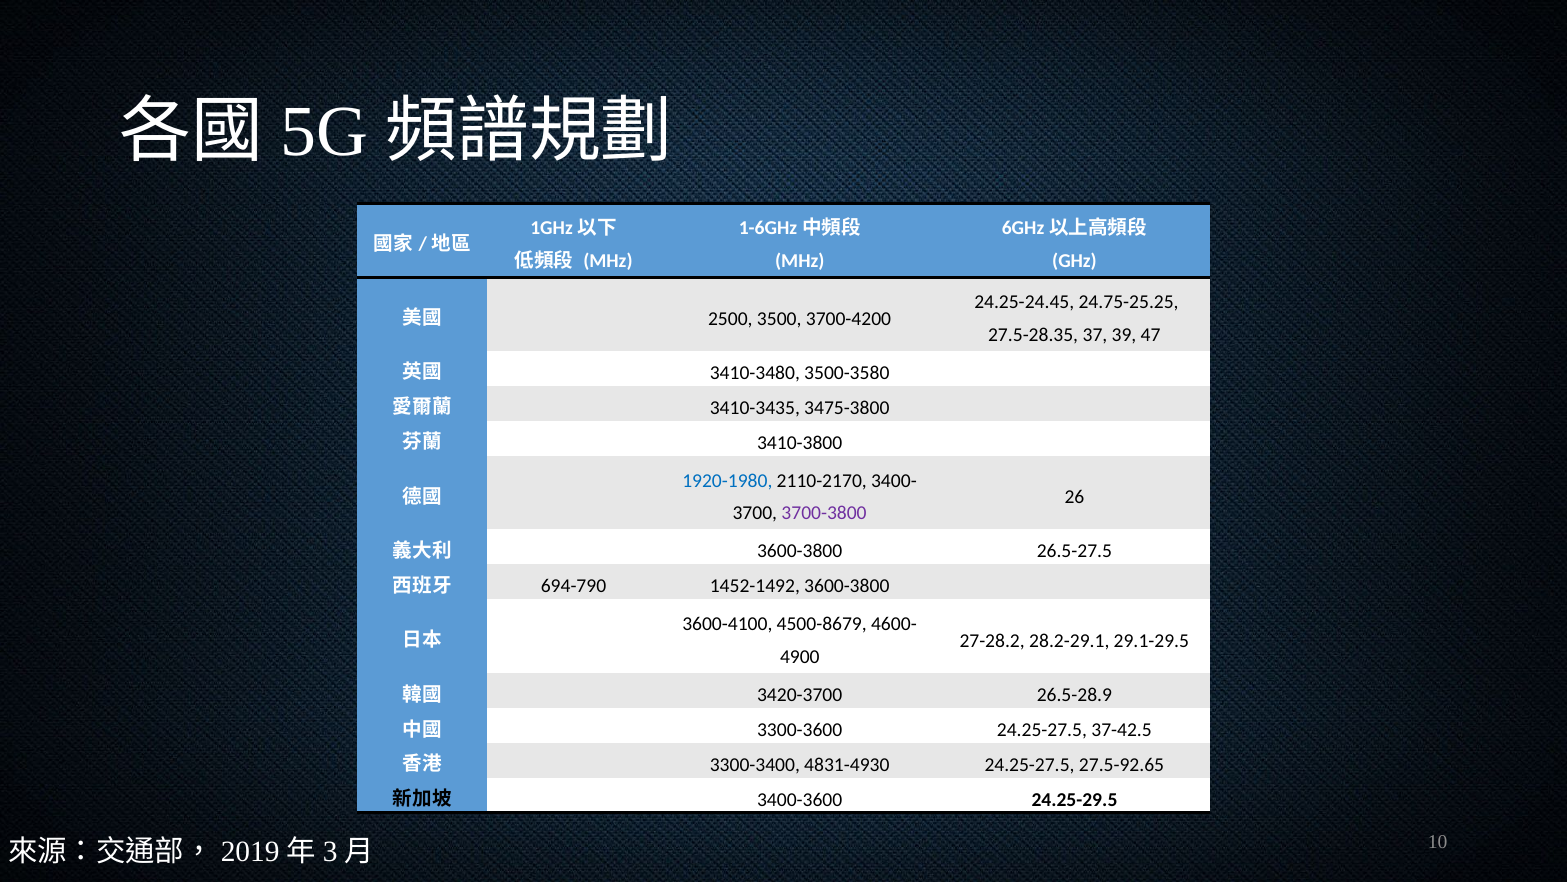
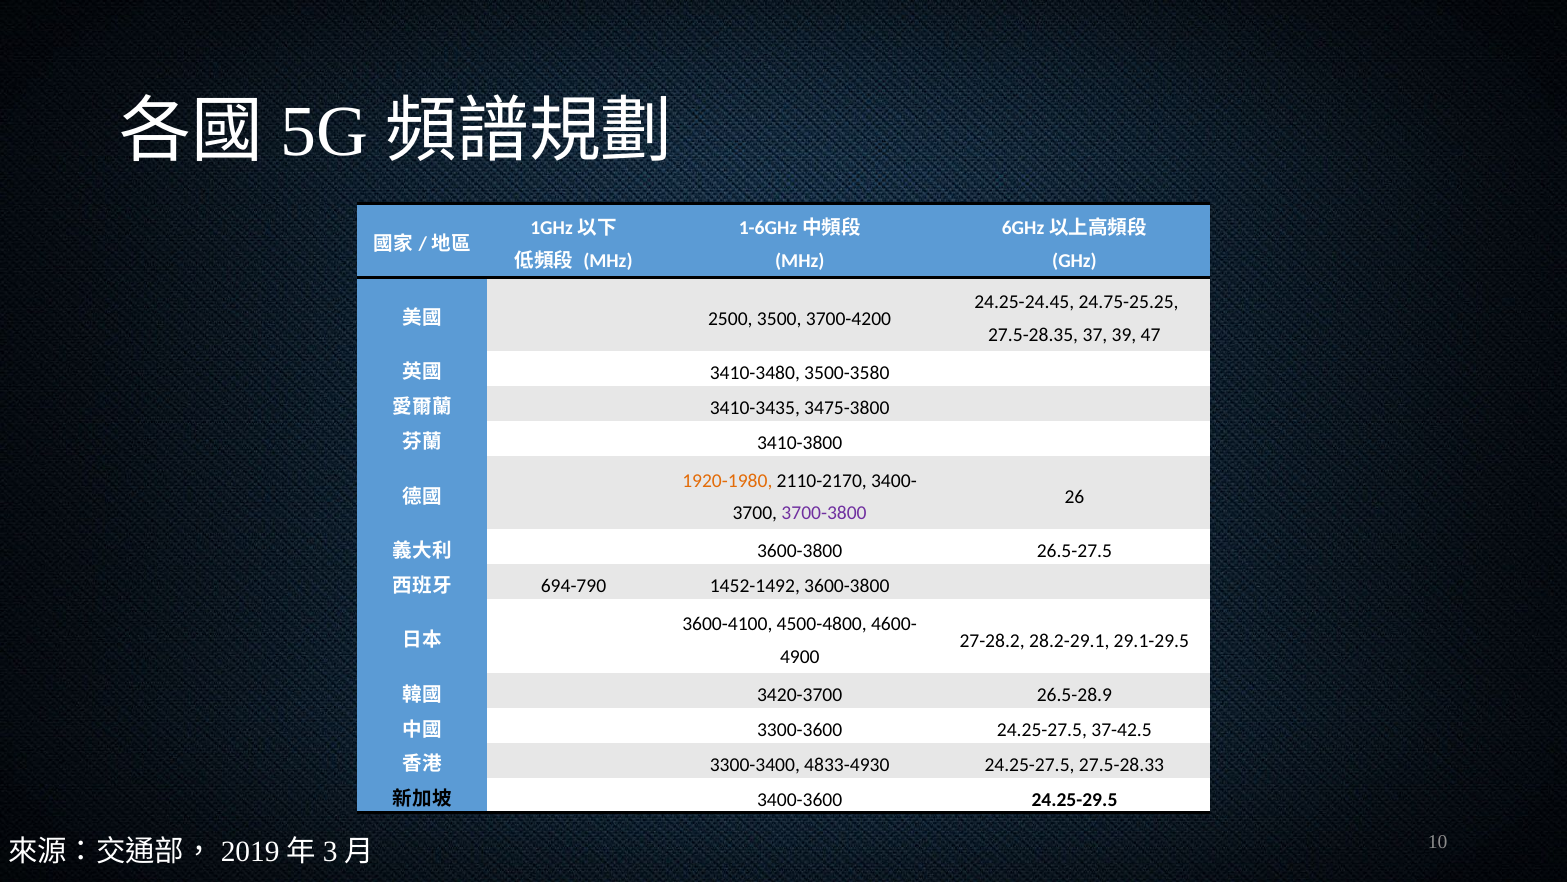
1920-1980 colour: blue -> orange
4500-8679: 4500-8679 -> 4500-4800
4831-4930: 4831-4930 -> 4833-4930
27.5-92.65: 27.5-92.65 -> 27.5-28.33
